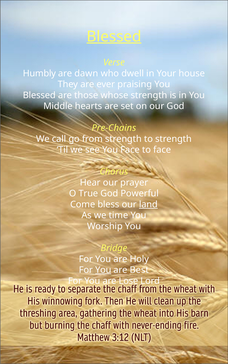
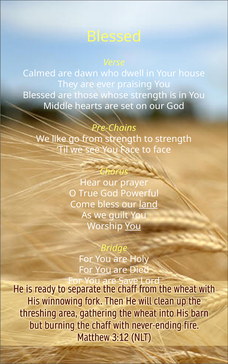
Blessed at (114, 37) underline: present -> none
Humbly: Humbly -> Calmed
call: call -> like
time: time -> guilt
You at (133, 227) underline: none -> present
Best: Best -> Died
Lose: Lose -> Save
